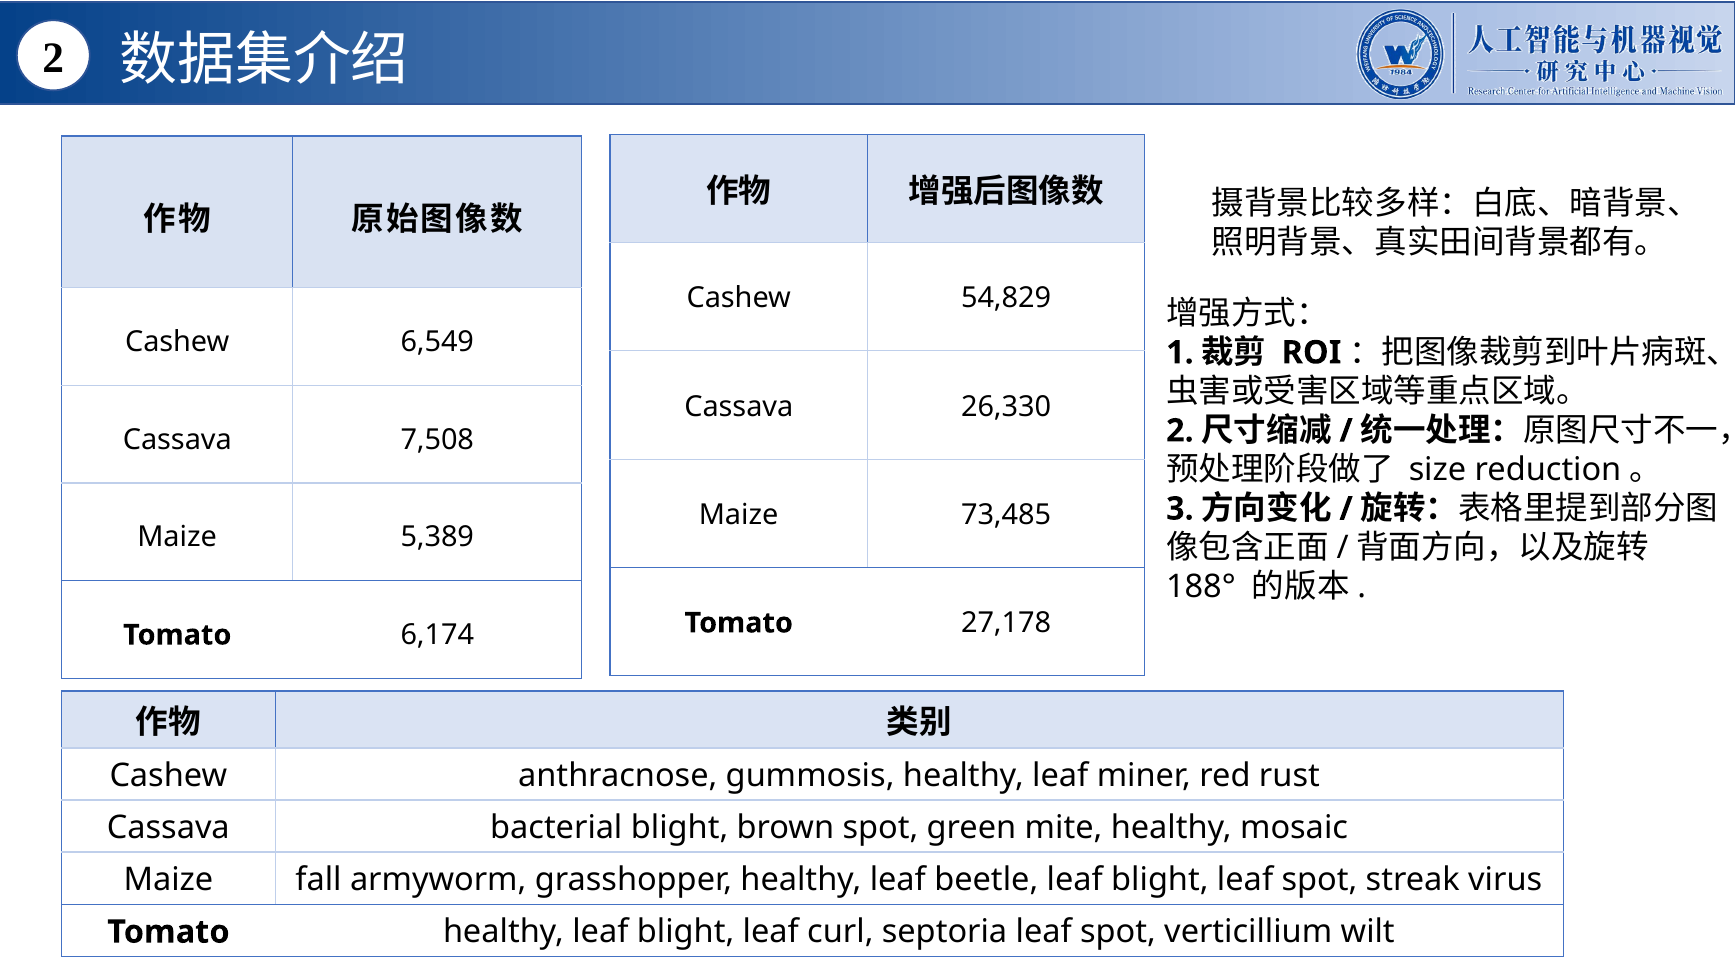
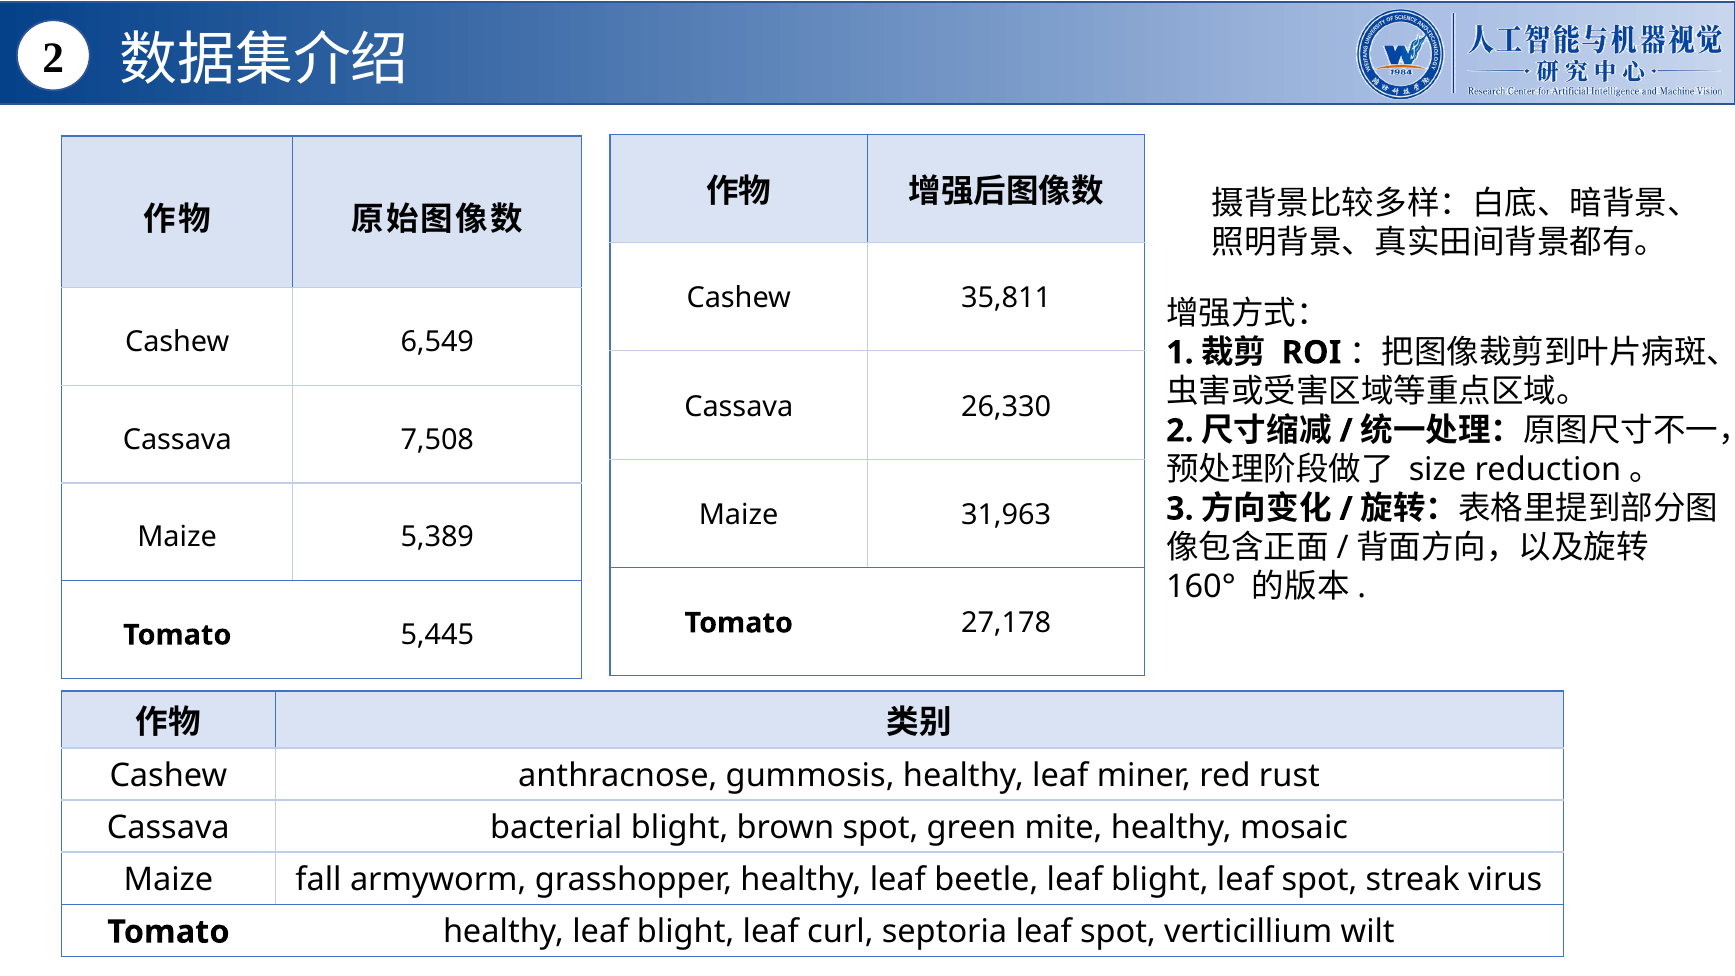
54,829: 54,829 -> 35,811
73,485: 73,485 -> 31,963
188°: 188° -> 160°
6,174: 6,174 -> 5,445
